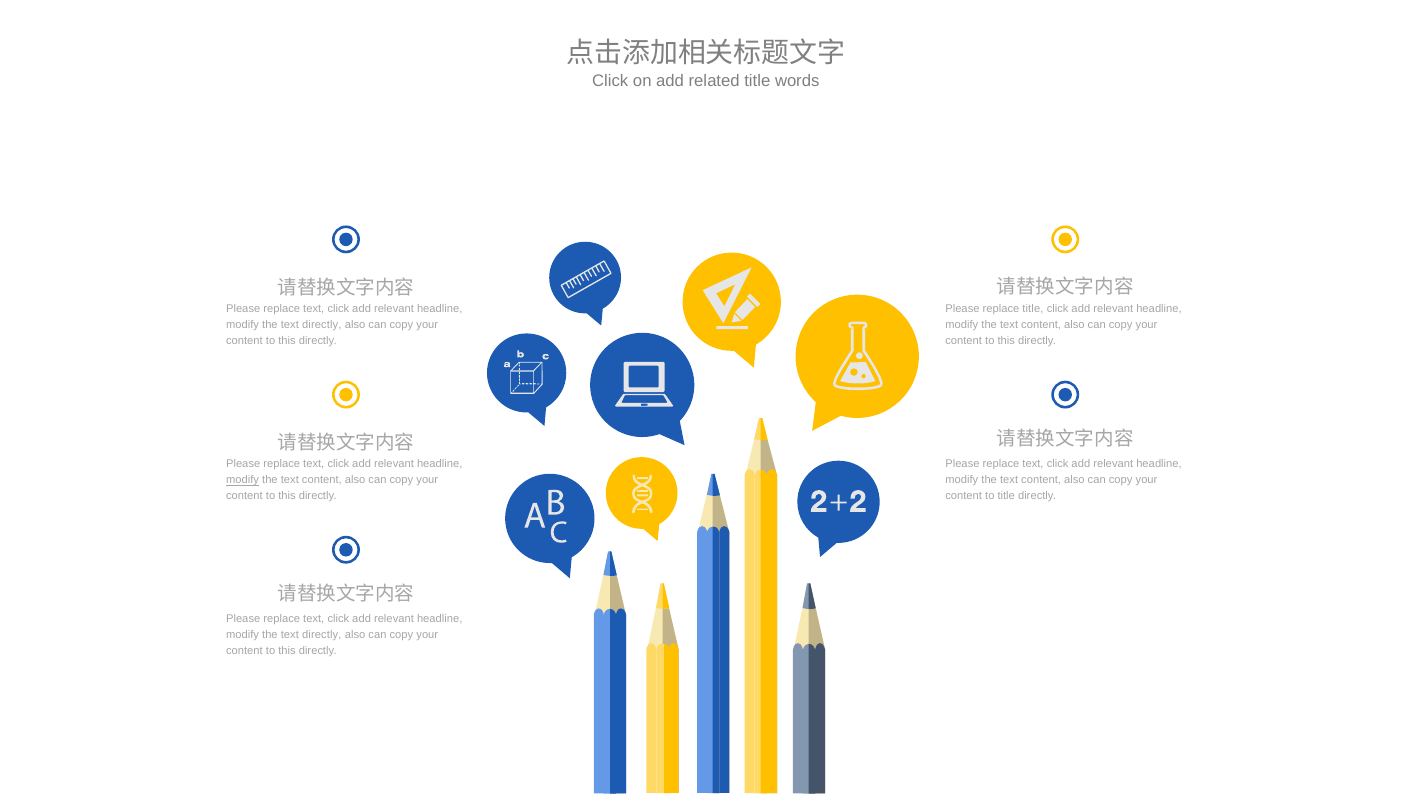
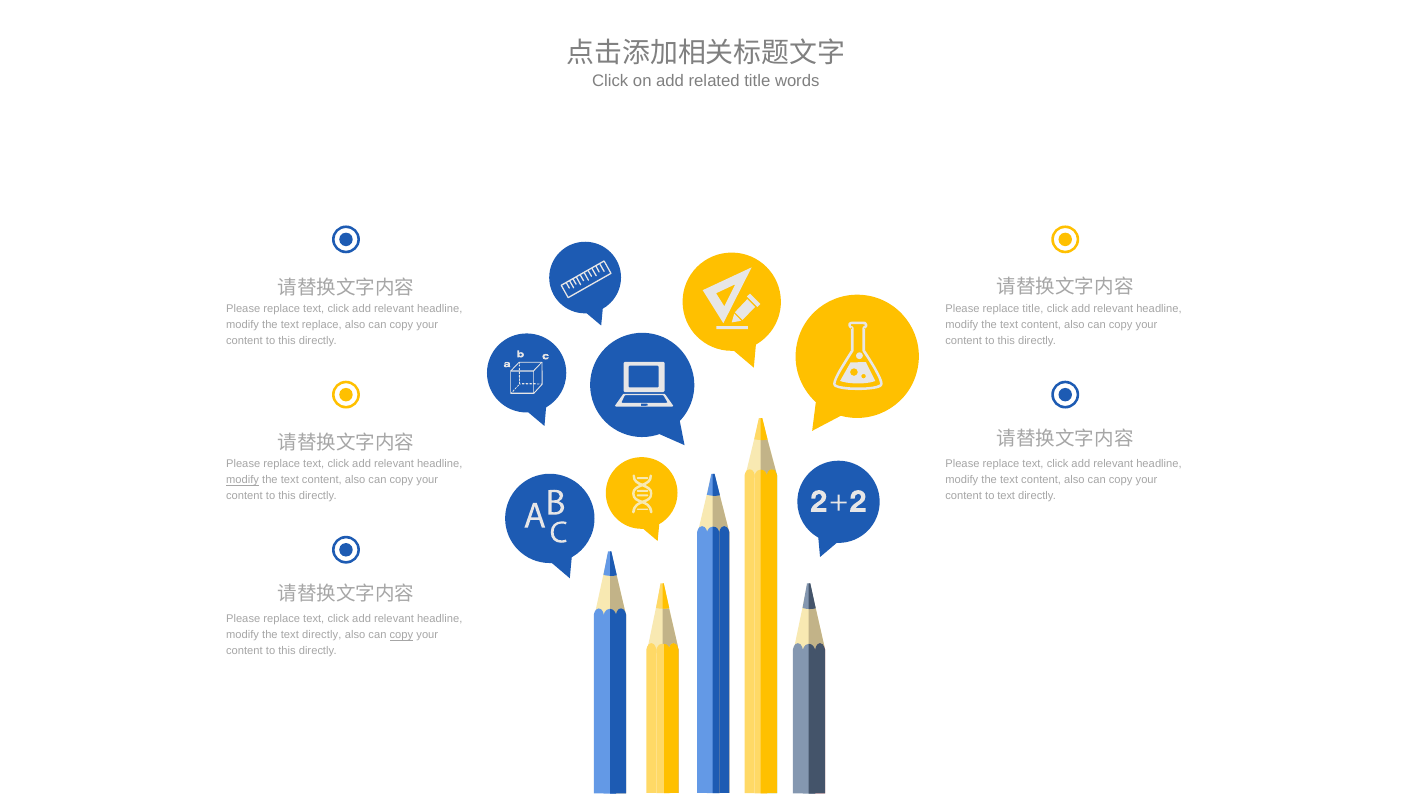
directly at (322, 325): directly -> replace
to title: title -> text
copy at (401, 635) underline: none -> present
